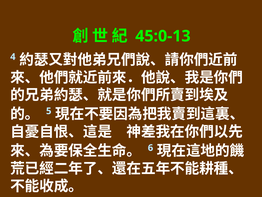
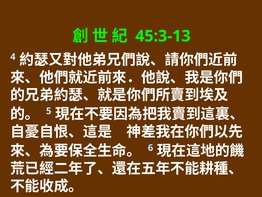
45:0-13: 45:0-13 -> 45:3-13
